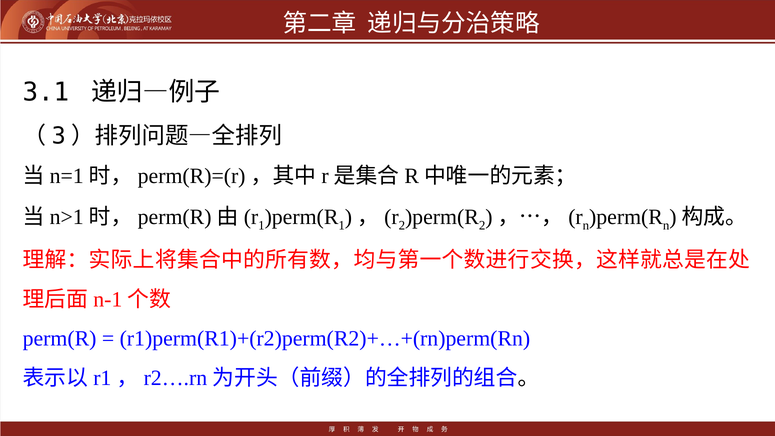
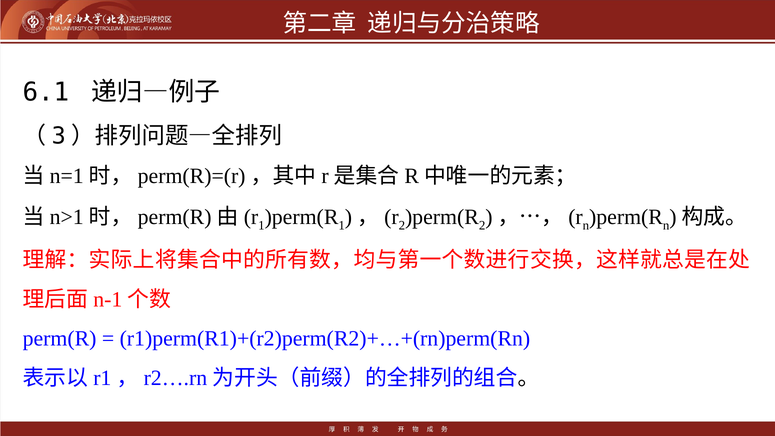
3.1: 3.1 -> 6.1
